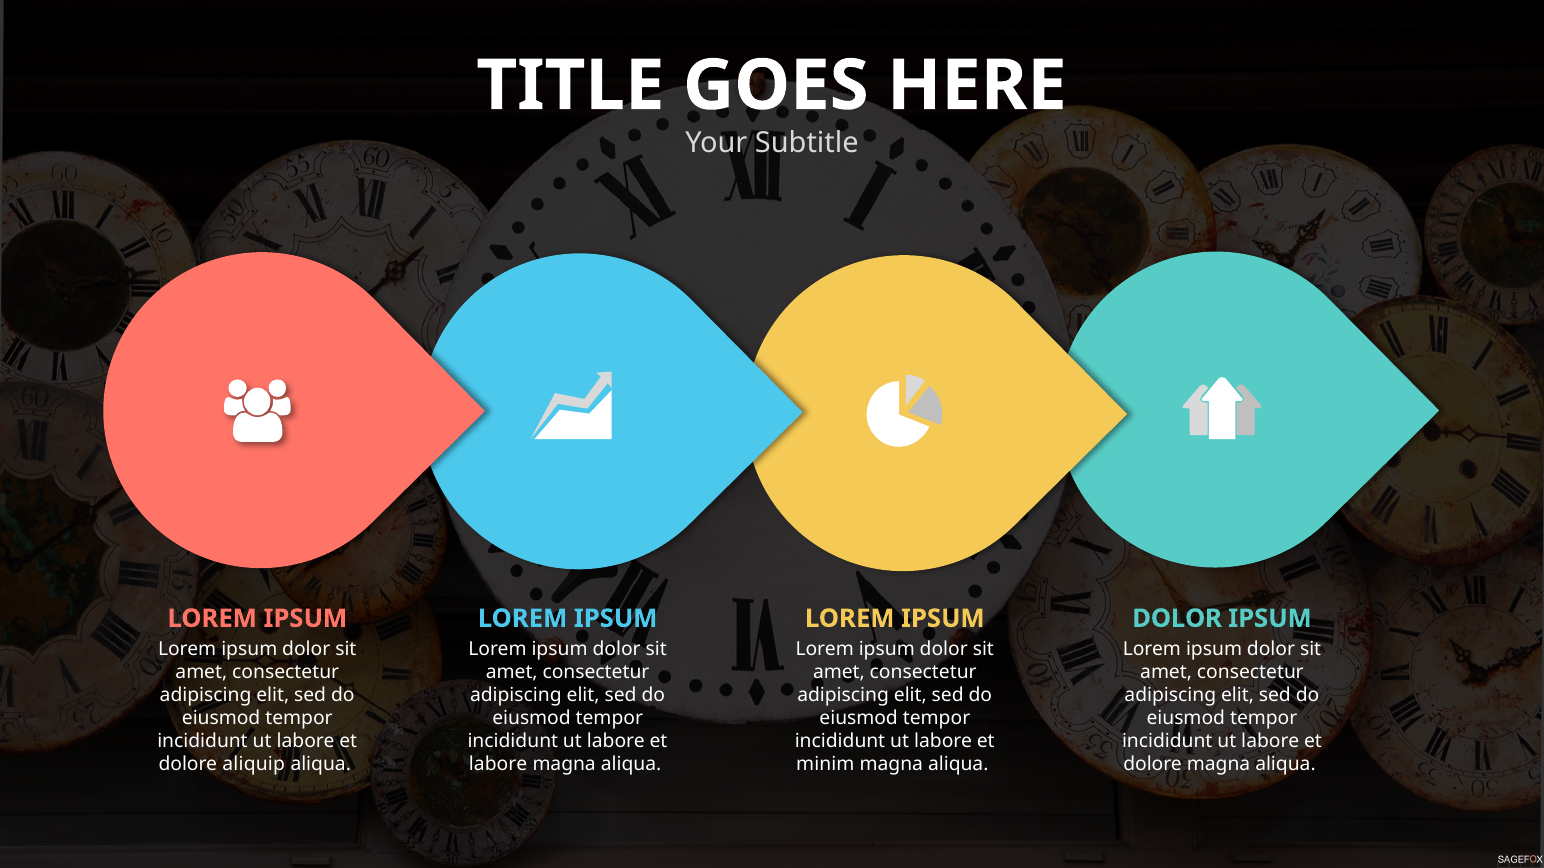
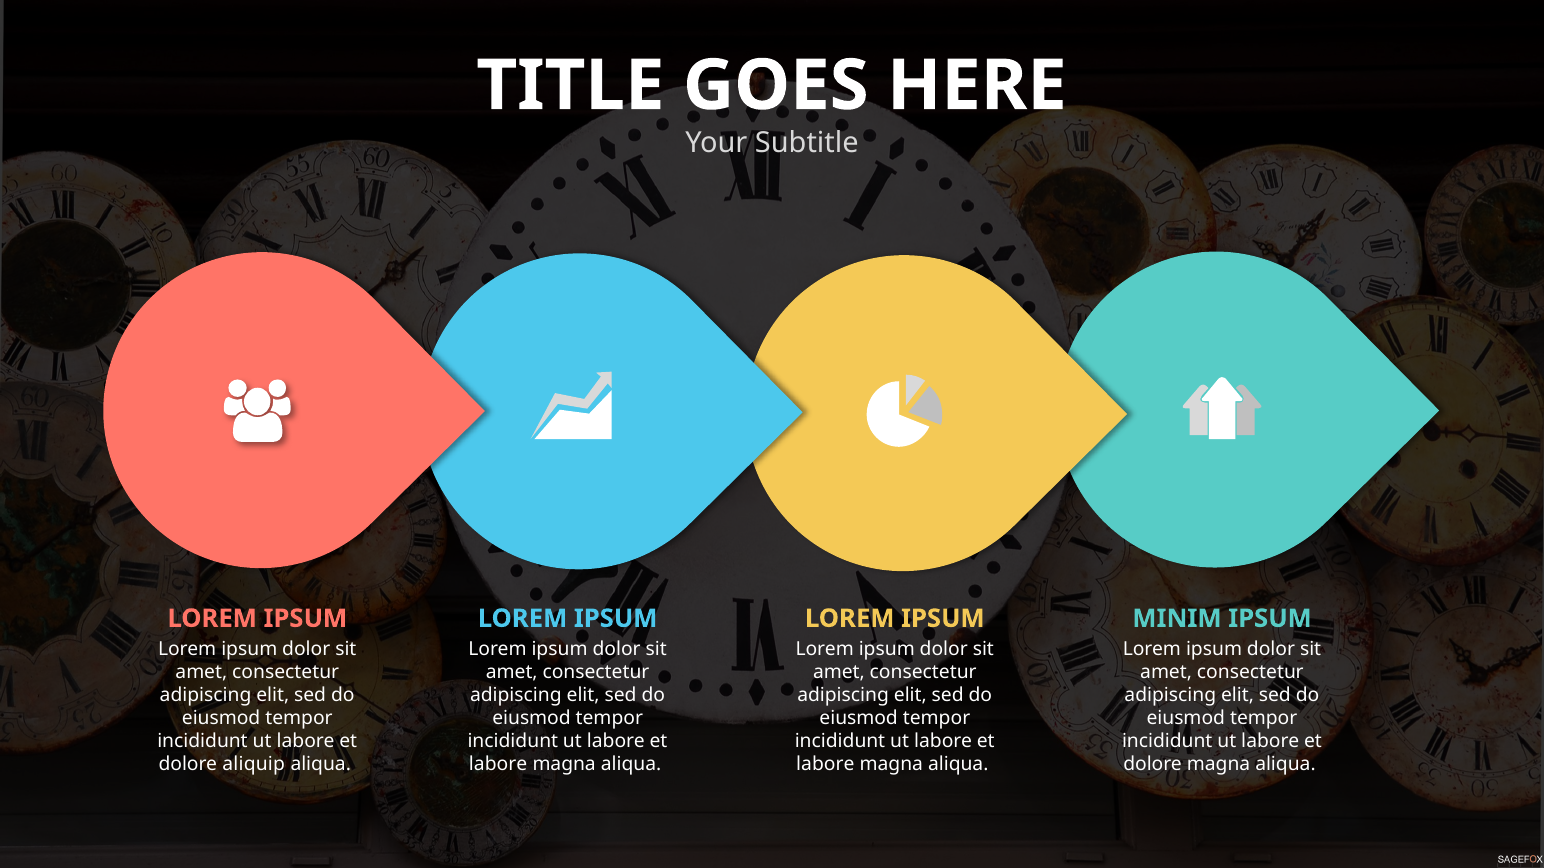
DOLOR at (1177, 619): DOLOR -> MINIM
minim at (825, 765): minim -> labore
